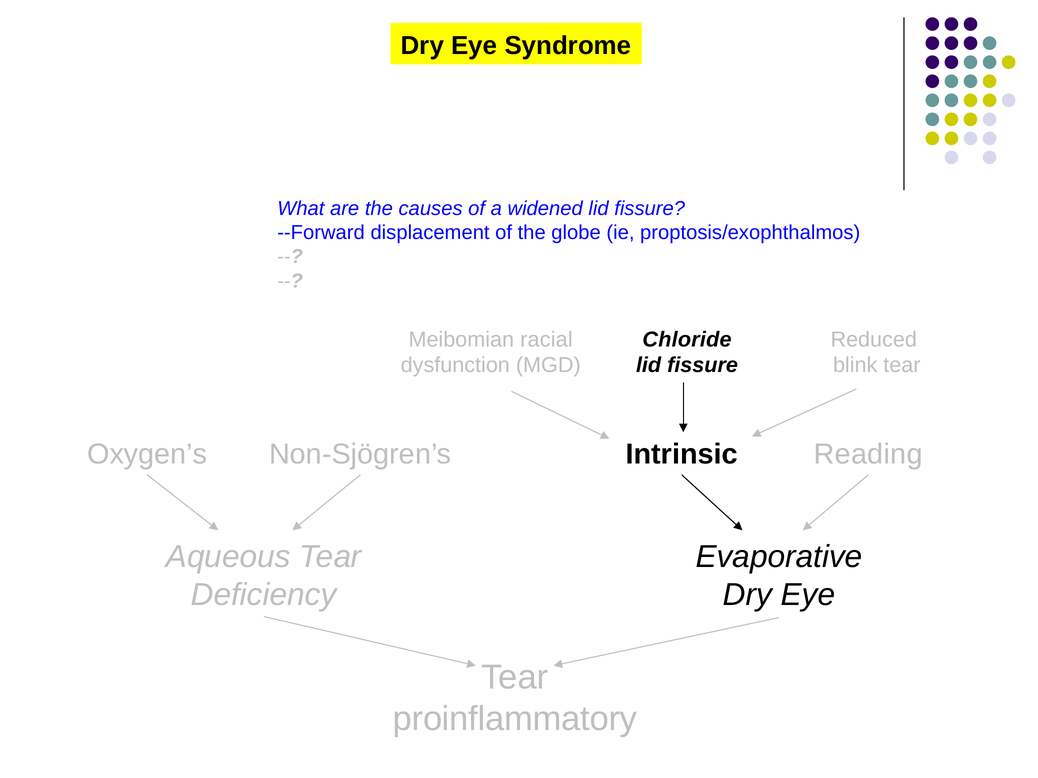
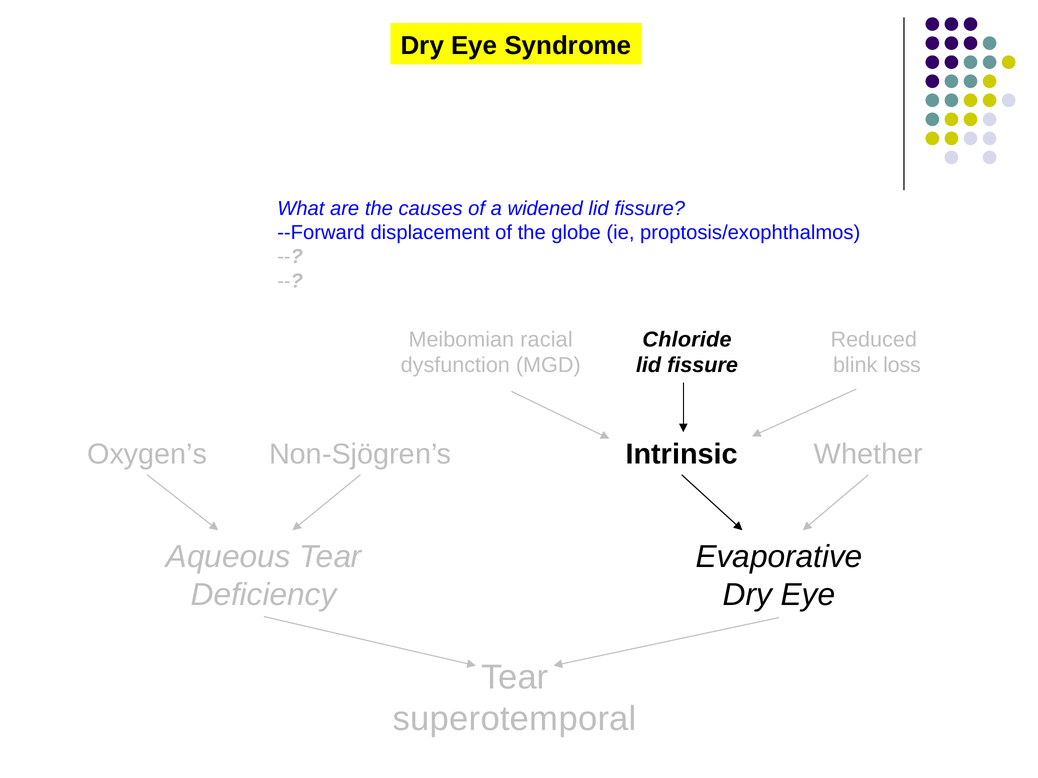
blink tear: tear -> loss
Reading: Reading -> Whether
proinflammatory: proinflammatory -> superotemporal
